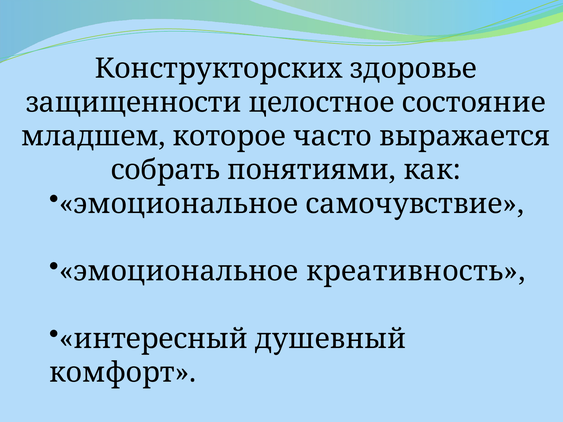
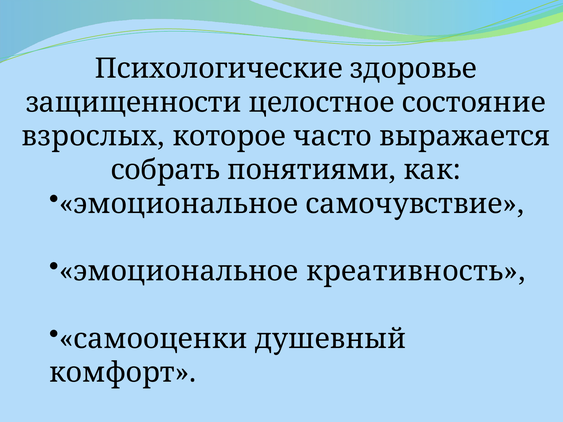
Конструкторских: Конструкторских -> Психологические
младшем: младшем -> взрослых
интересный: интересный -> самооценки
